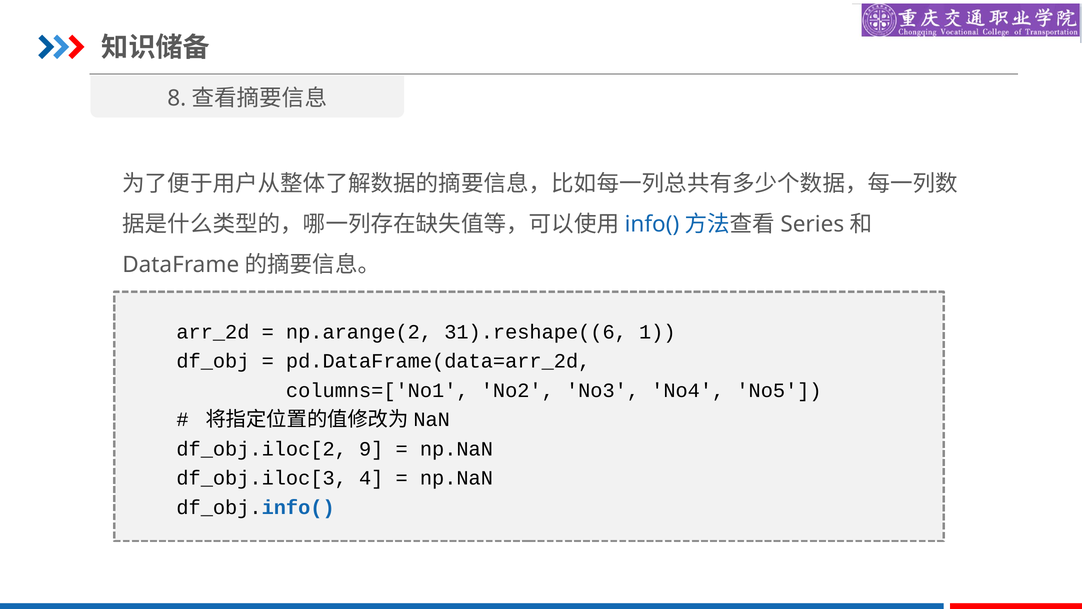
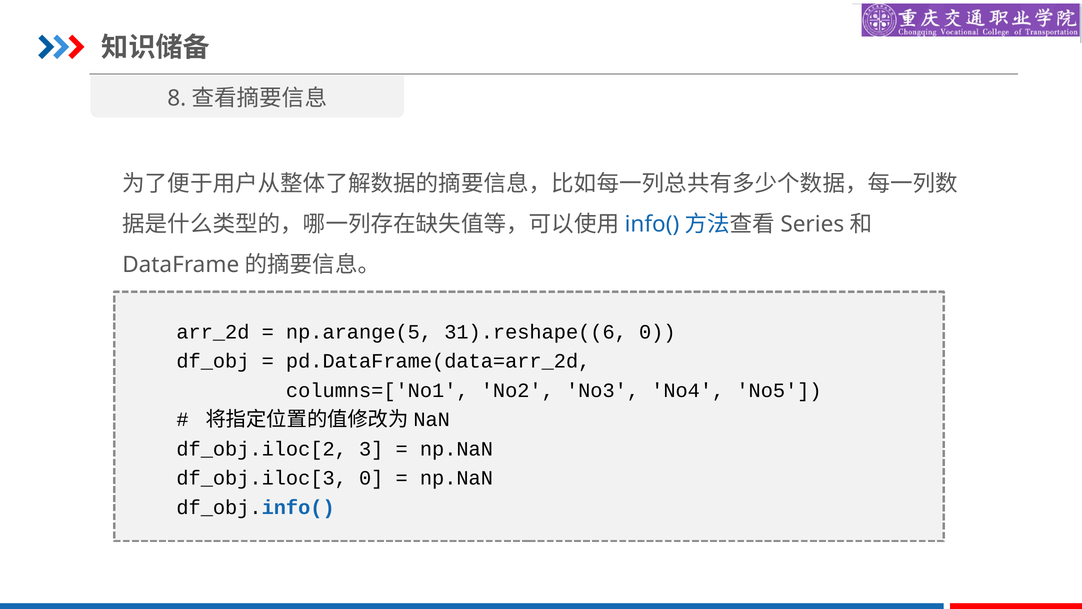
np.arange(2: np.arange(2 -> np.arange(5
31).reshape((6 1: 1 -> 0
9: 9 -> 3
df_obj.iloc[3 4: 4 -> 0
